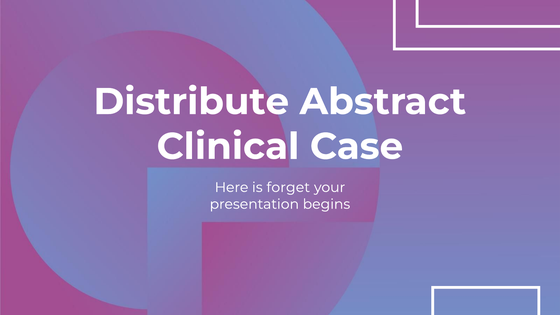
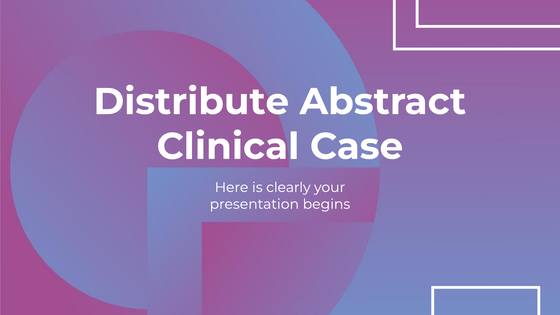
forget: forget -> clearly
